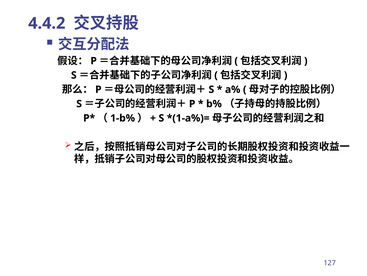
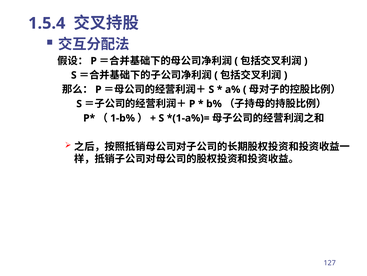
4.4.2: 4.4.2 -> 1.5.4
